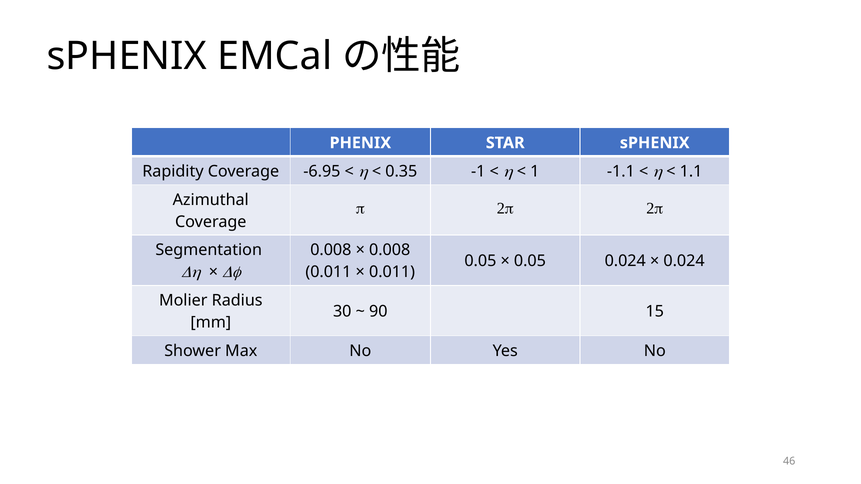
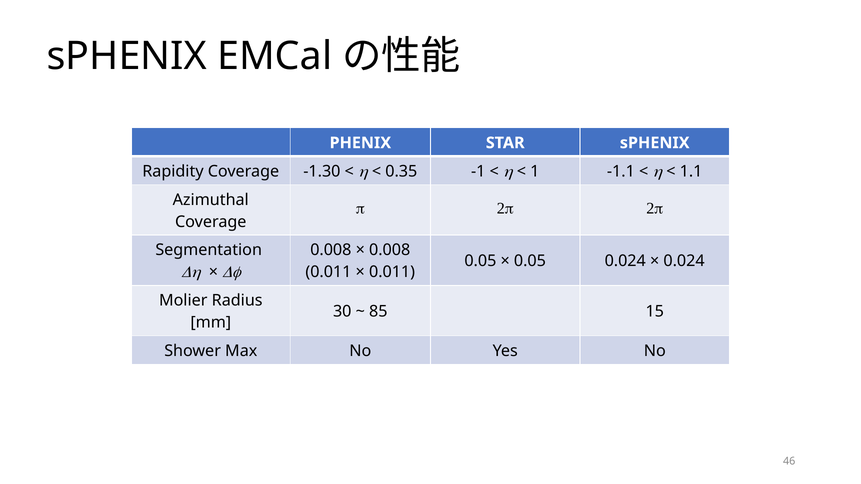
-6.95: -6.95 -> -1.30
90: 90 -> 85
